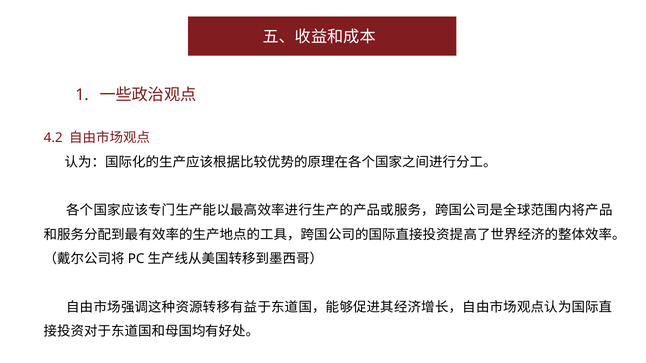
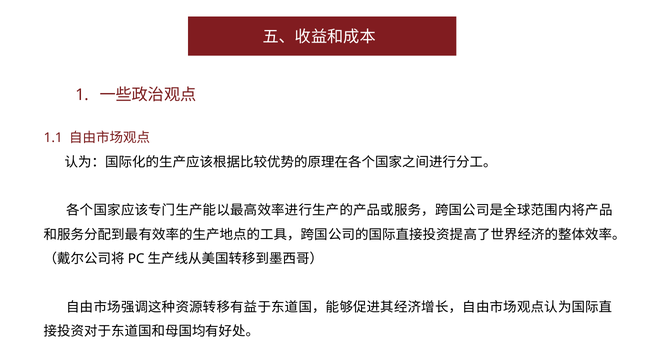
4.2: 4.2 -> 1.1
